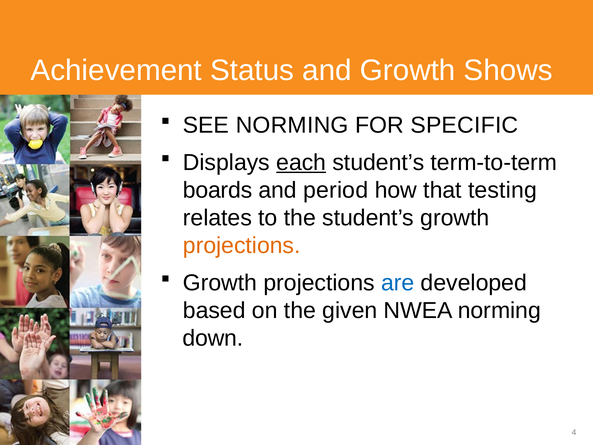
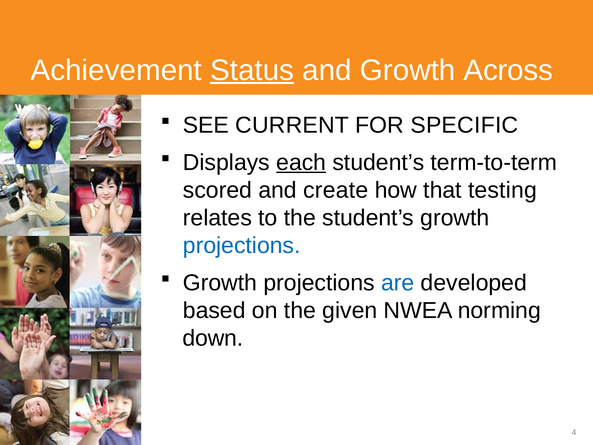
Status underline: none -> present
Shows: Shows -> Across
SEE NORMING: NORMING -> CURRENT
boards: boards -> scored
period: period -> create
projections at (242, 245) colour: orange -> blue
